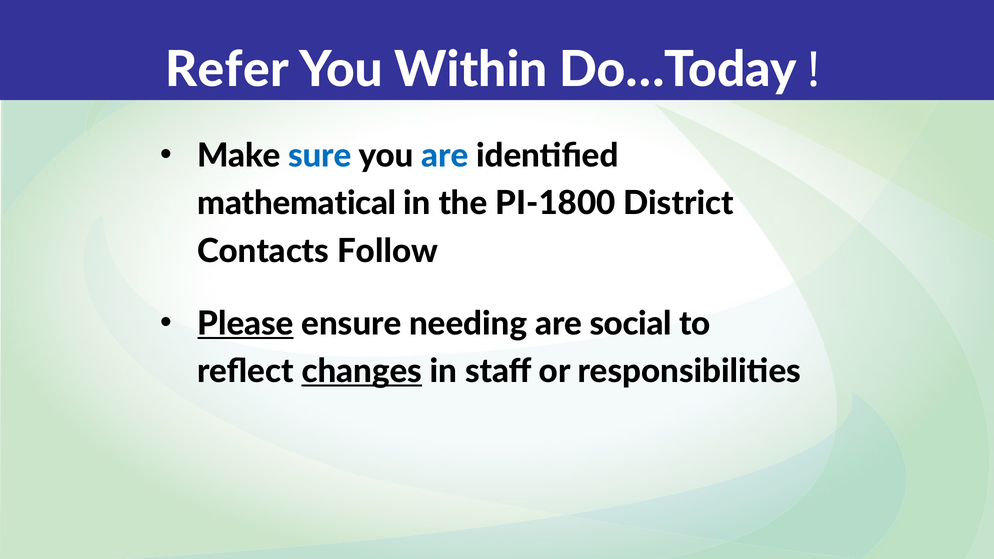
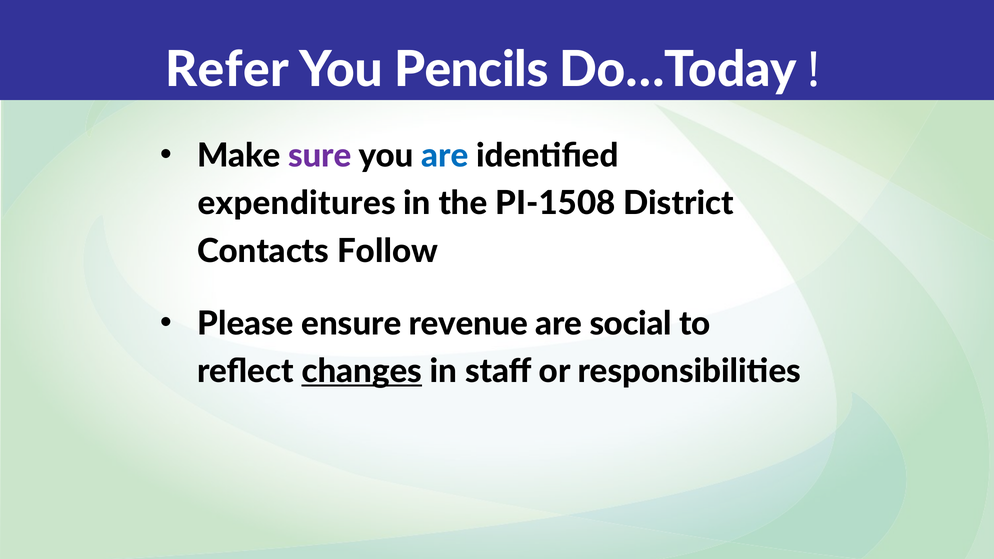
Within: Within -> Pencils
sure colour: blue -> purple
mathematical: mathematical -> expenditures
PI-1800: PI-1800 -> PI-1508
Please underline: present -> none
needing: needing -> revenue
